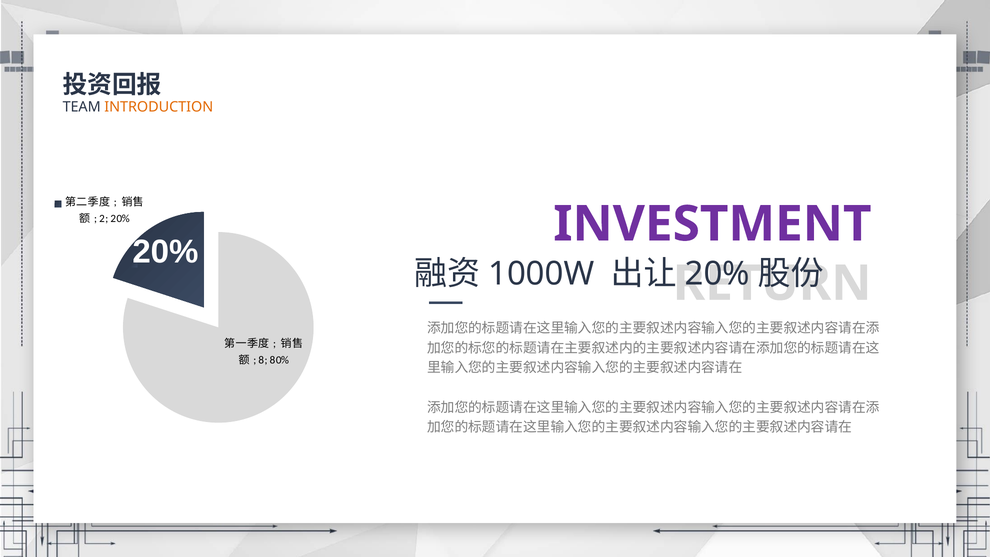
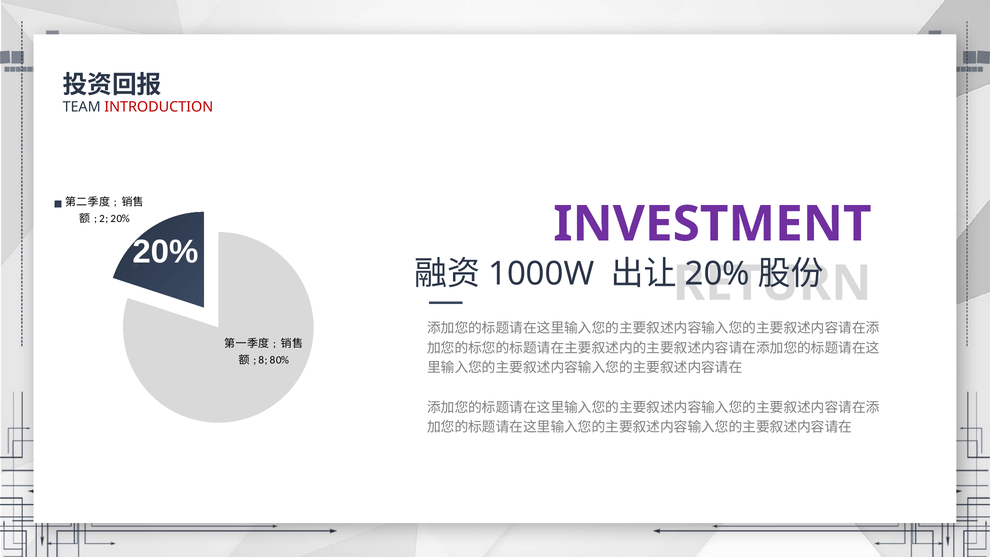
INTRODUCTION colour: orange -> red
